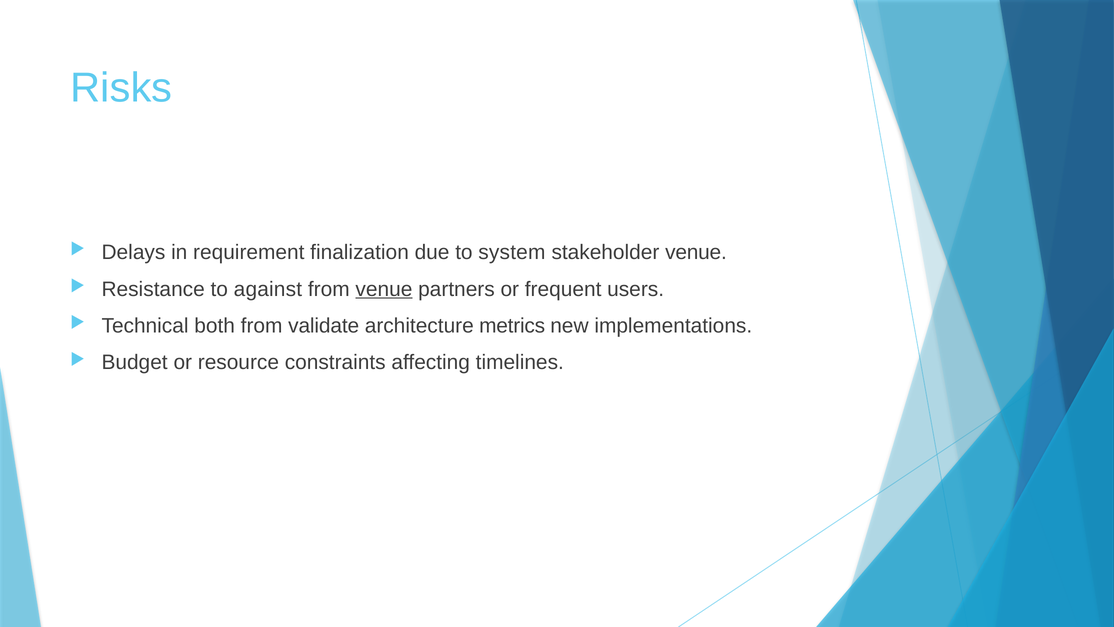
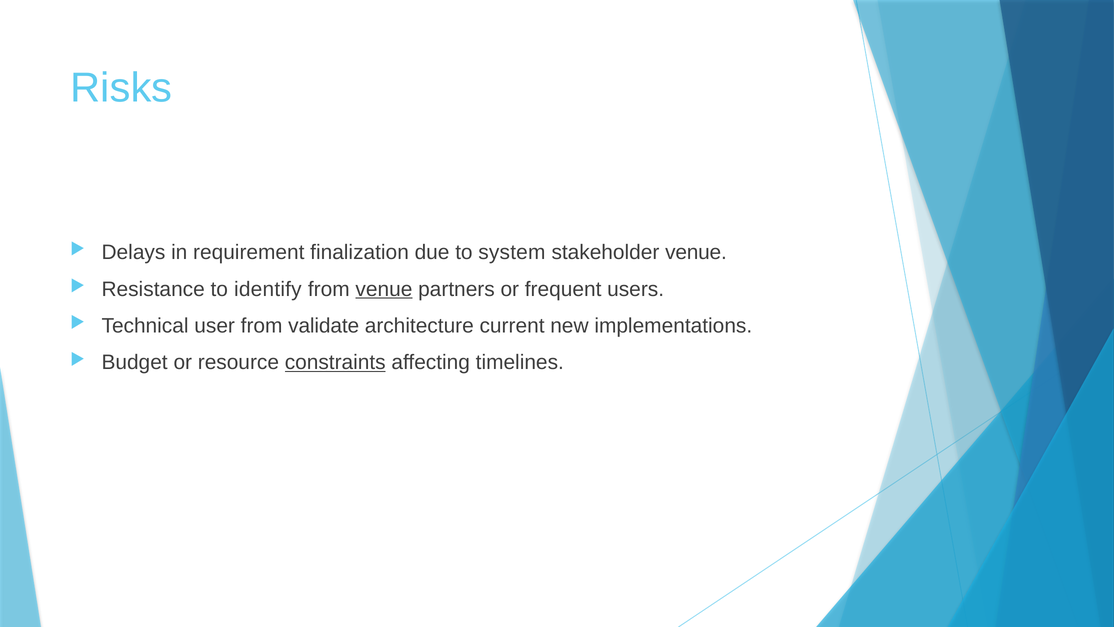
against: against -> identify
both: both -> user
metrics: metrics -> current
constraints underline: none -> present
